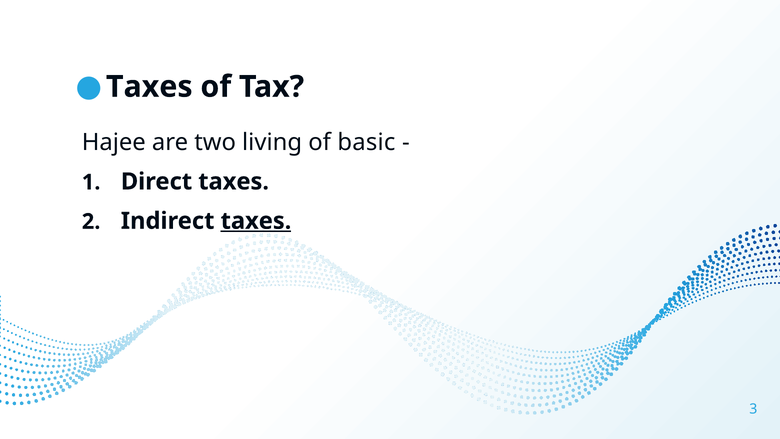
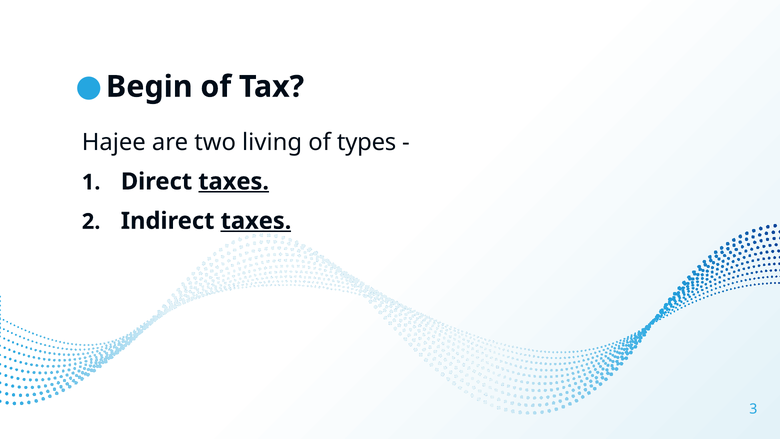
Taxes at (149, 87): Taxes -> Begin
basic: basic -> types
taxes at (234, 181) underline: none -> present
